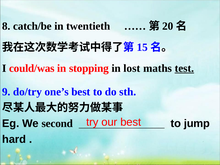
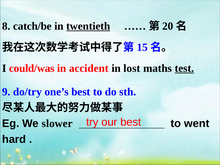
twentieth underline: none -> present
stopping: stopping -> accident
second: second -> slower
jump: jump -> went
